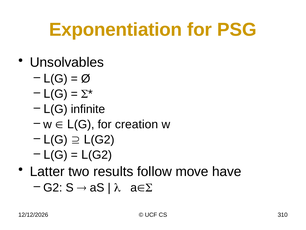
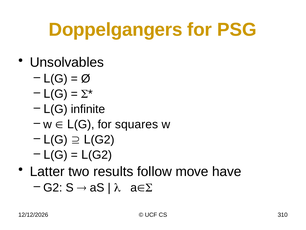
Exponentiation: Exponentiation -> Doppelgangers
creation: creation -> squares
